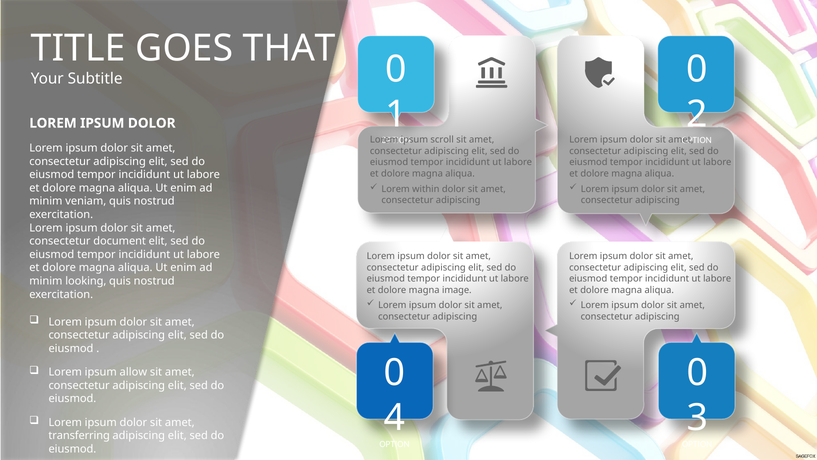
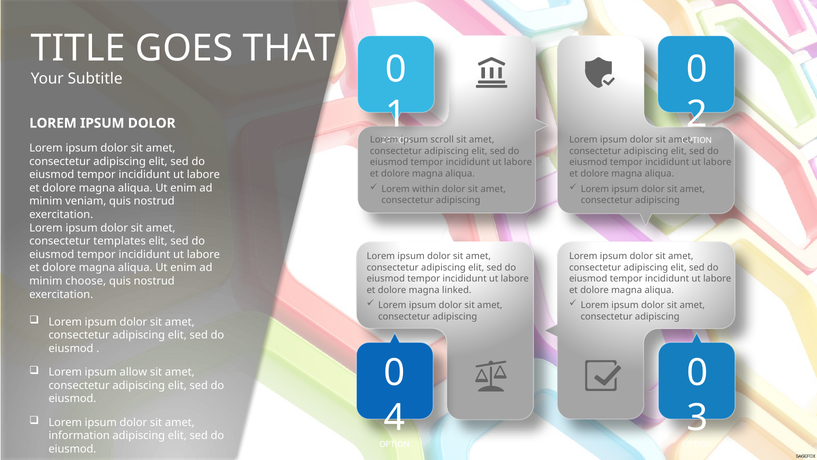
document: document -> templates
looking: looking -> choose
image: image -> linked
transferring: transferring -> information
